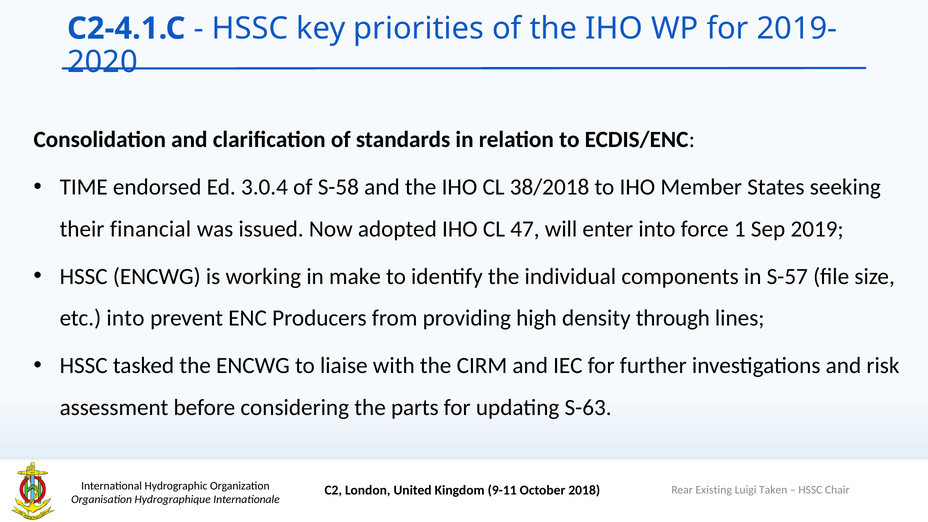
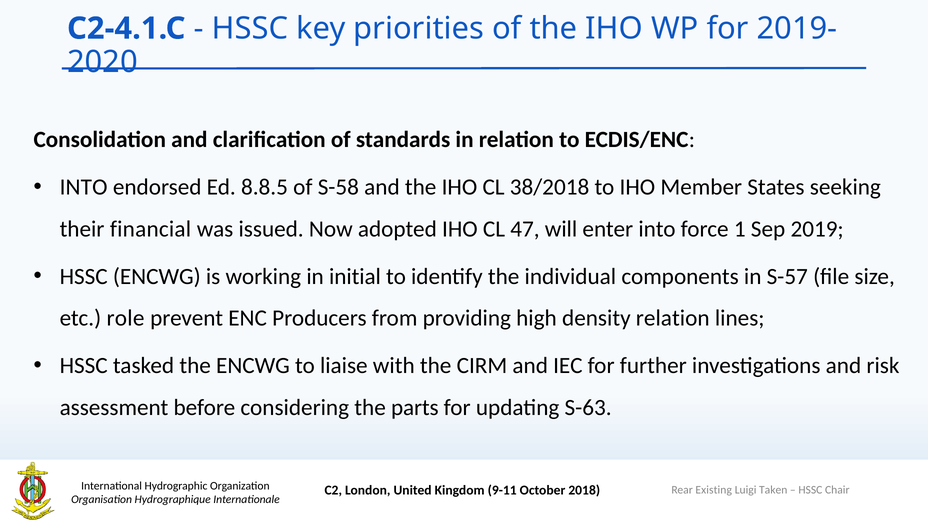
TIME at (84, 187): TIME -> INTO
3.0.4: 3.0.4 -> 8.8.5
make: make -> initial
etc into: into -> role
density through: through -> relation
